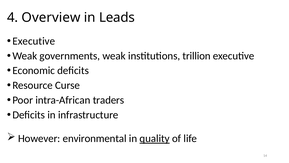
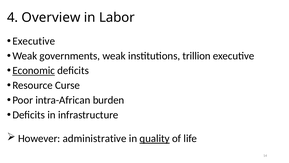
Leads: Leads -> Labor
Economic underline: none -> present
traders: traders -> burden
environmental: environmental -> administrative
